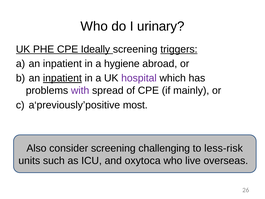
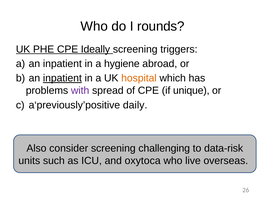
urinary: urinary -> rounds
triggers underline: present -> none
hospital colour: purple -> orange
mainly: mainly -> unique
most: most -> daily
less-risk: less-risk -> data-risk
